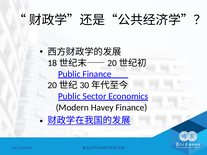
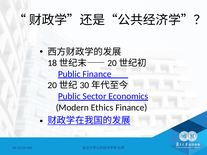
Havey: Havey -> Ethics
